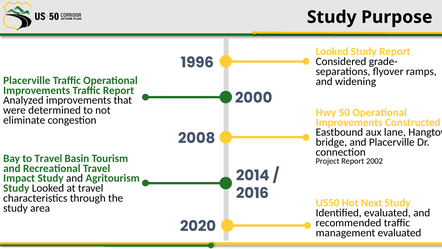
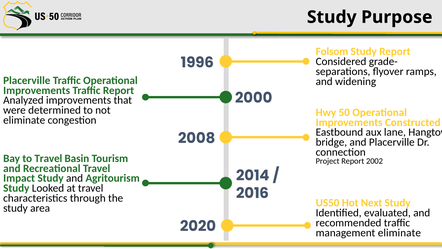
Looked at (332, 52): Looked -> Folsom
management evaluated: evaluated -> eliminate
